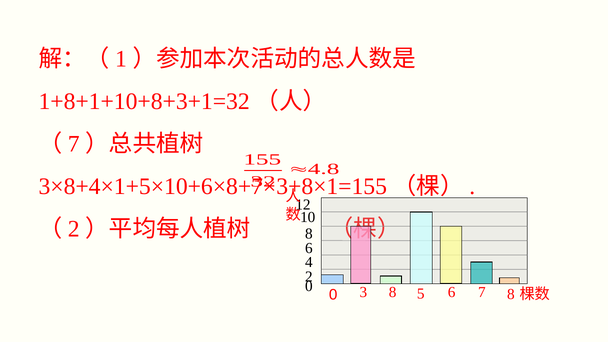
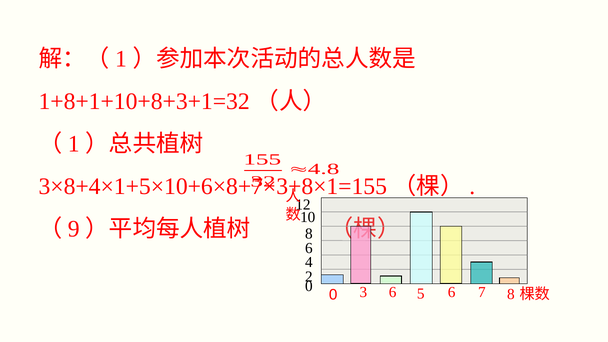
7 at (74, 144): 7 -> 1
2 at (74, 229): 2 -> 9
3 8: 8 -> 6
